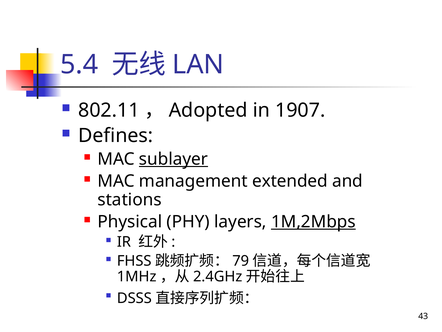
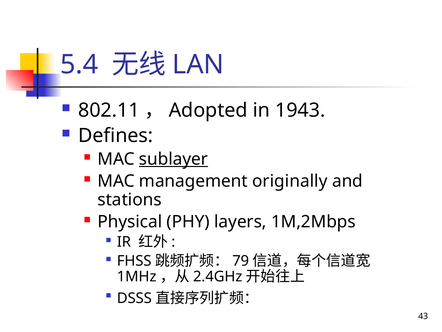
1907: 1907 -> 1943
extended: extended -> originally
1M,2Mbps underline: present -> none
